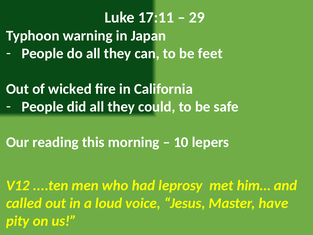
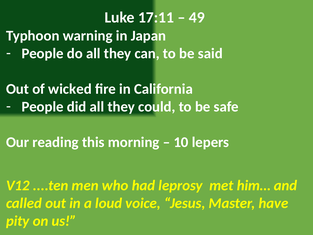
29: 29 -> 49
feet: feet -> said
